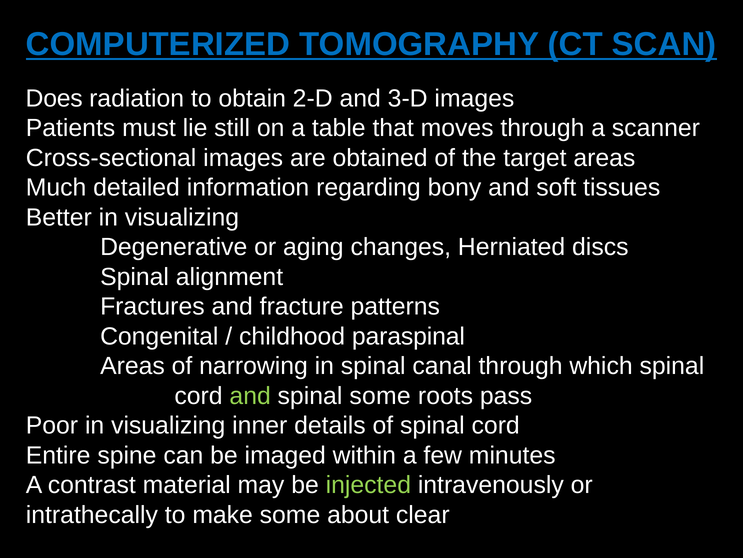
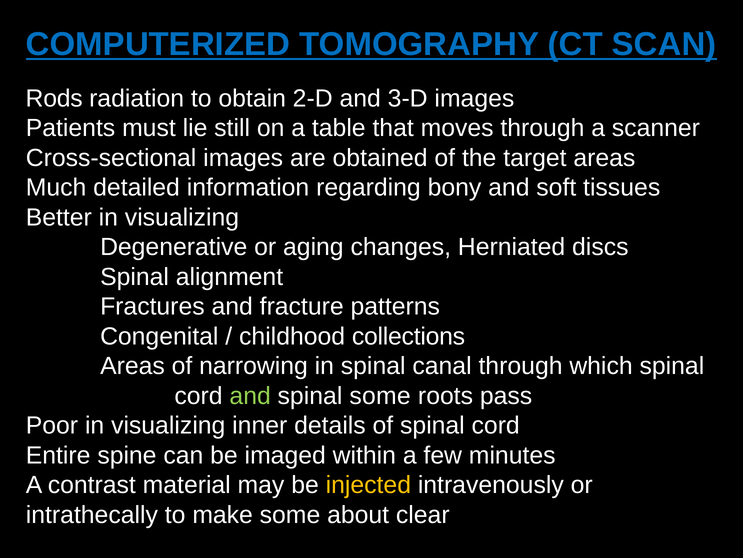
Does: Does -> Rods
paraspinal: paraspinal -> collections
injected colour: light green -> yellow
